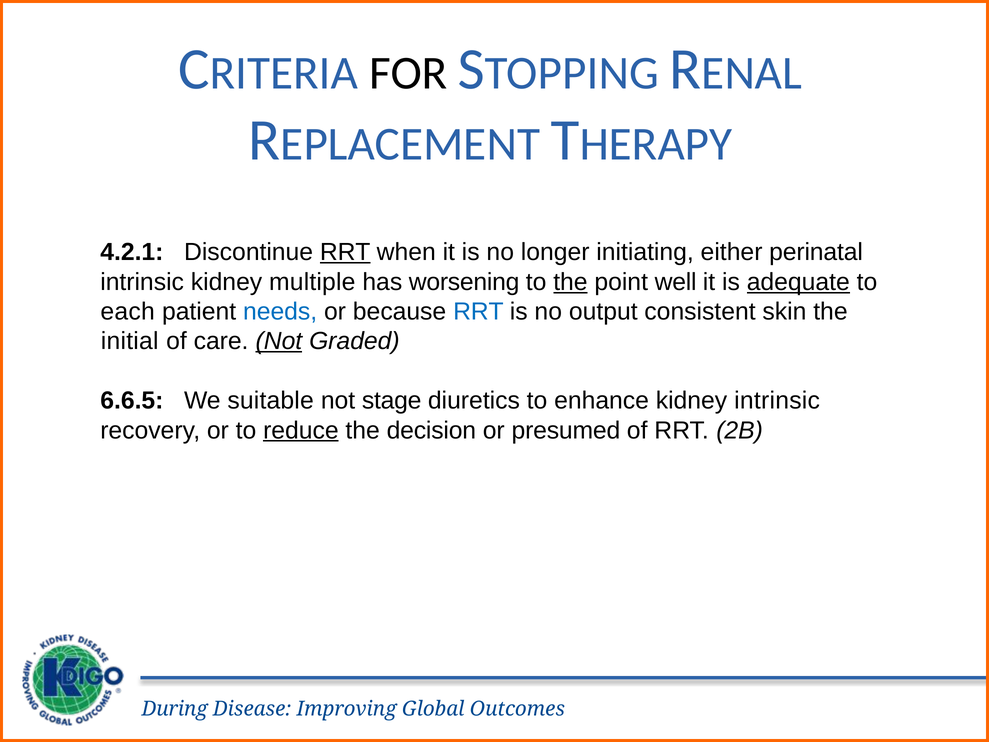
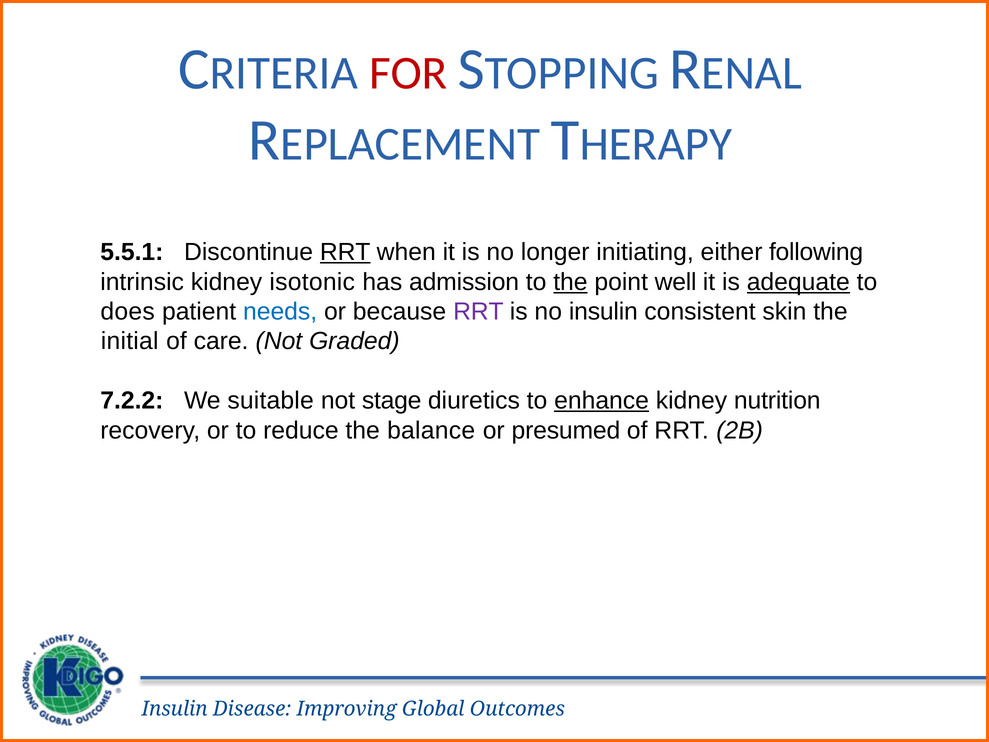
FOR colour: black -> red
4.2.1: 4.2.1 -> 5.5.1
perinatal: perinatal -> following
multiple: multiple -> isotonic
worsening: worsening -> admission
each: each -> does
RRT at (478, 312) colour: blue -> purple
no output: output -> insulin
Not at (279, 341) underline: present -> none
6.6.5: 6.6.5 -> 7.2.2
enhance underline: none -> present
kidney intrinsic: intrinsic -> nutrition
reduce underline: present -> none
decision: decision -> balance
During at (175, 709): During -> Insulin
